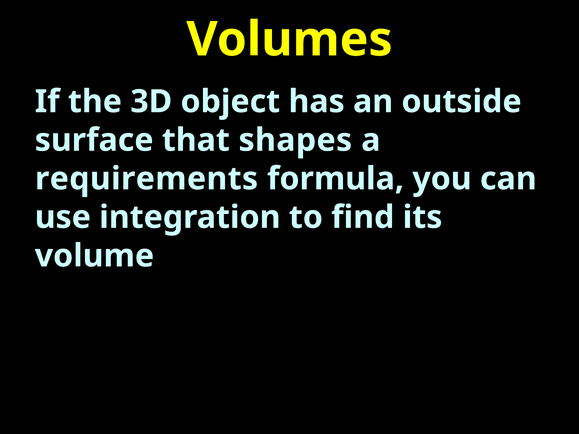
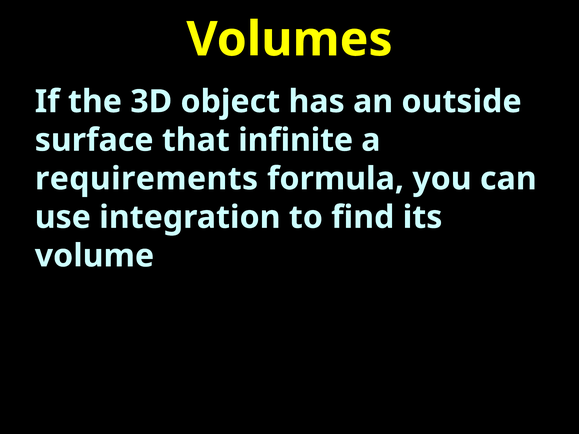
shapes: shapes -> infinite
